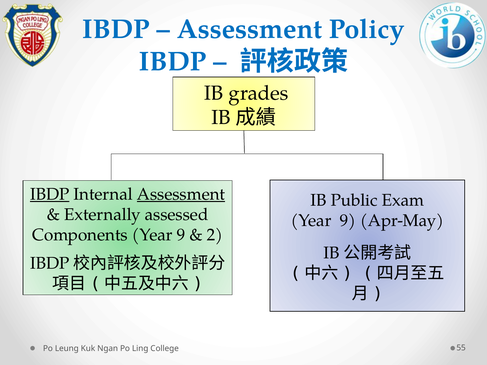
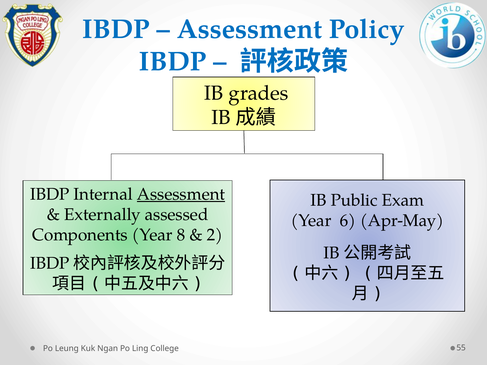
IBDP at (50, 194) underline: present -> none
9 at (348, 221): 9 -> 6
Components Year 9: 9 -> 8
